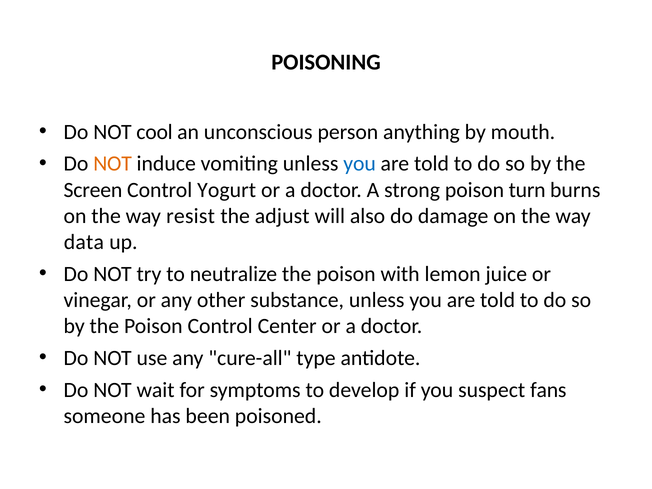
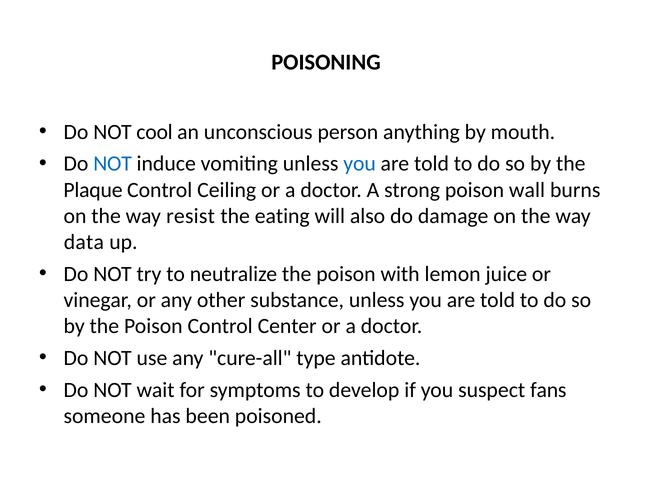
NOT at (113, 164) colour: orange -> blue
Screen: Screen -> Plaque
Yogurt: Yogurt -> Ceiling
turn: turn -> wall
adjust: adjust -> eating
